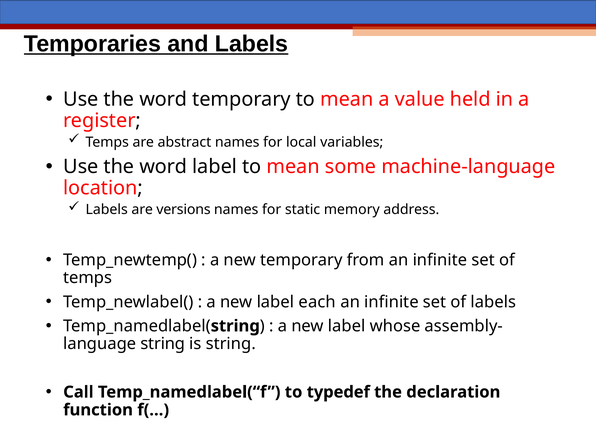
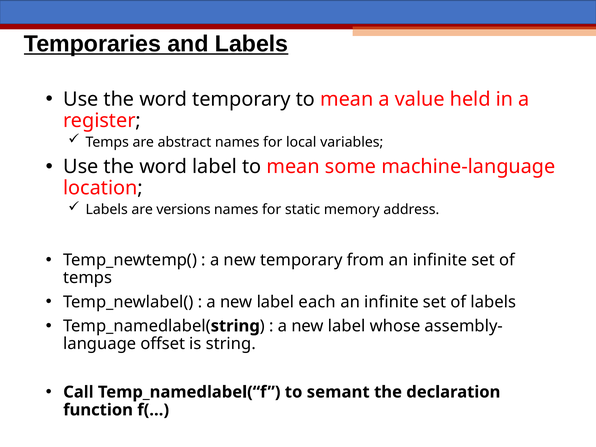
string at (163, 344): string -> offset
typedef: typedef -> semant
